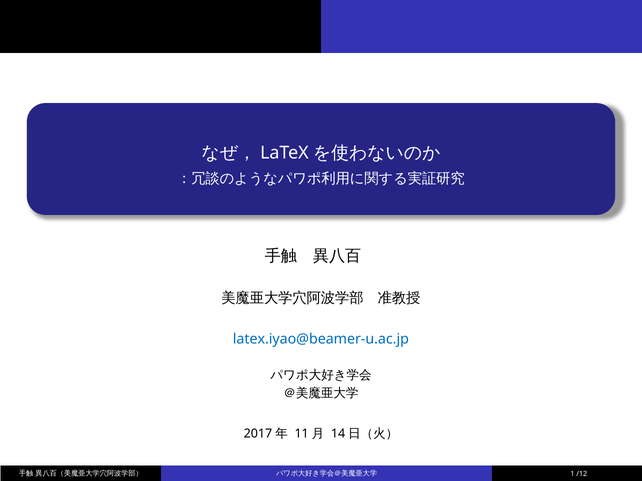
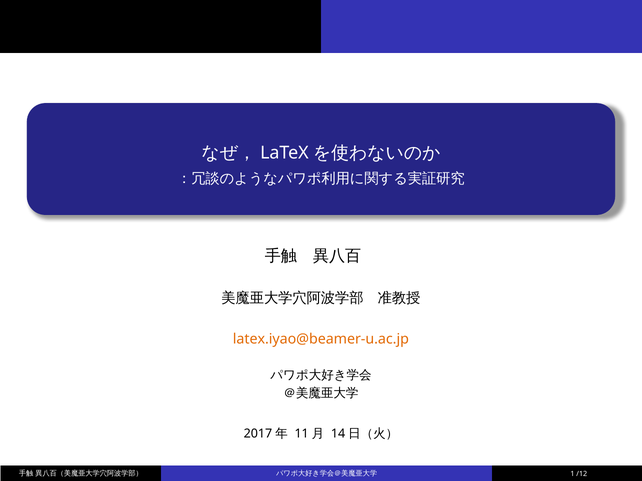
latex.iyao@beamer-u.ac.jp colour: blue -> orange
